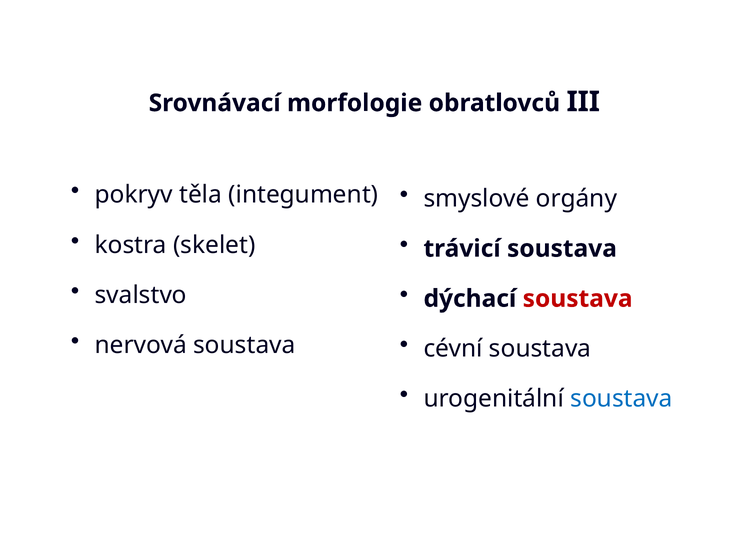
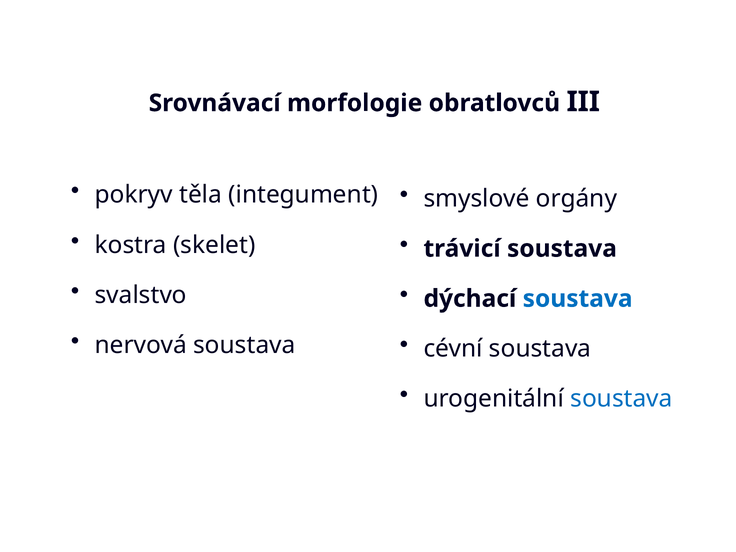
soustava at (578, 299) colour: red -> blue
